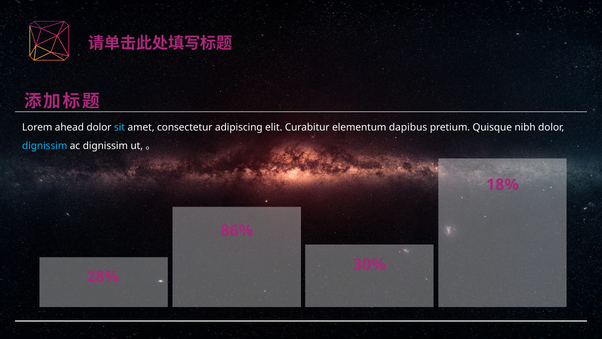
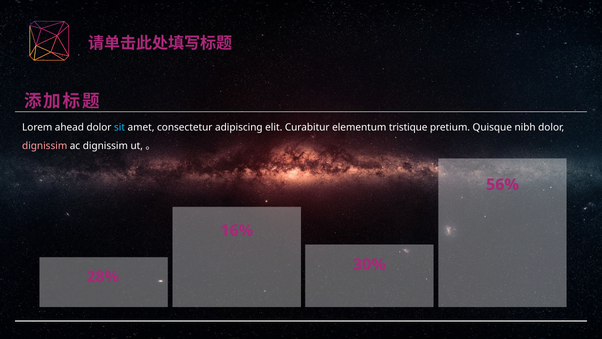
dapibus: dapibus -> tristique
dignissim at (45, 146) colour: light blue -> pink
18%: 18% -> 56%
86%: 86% -> 16%
